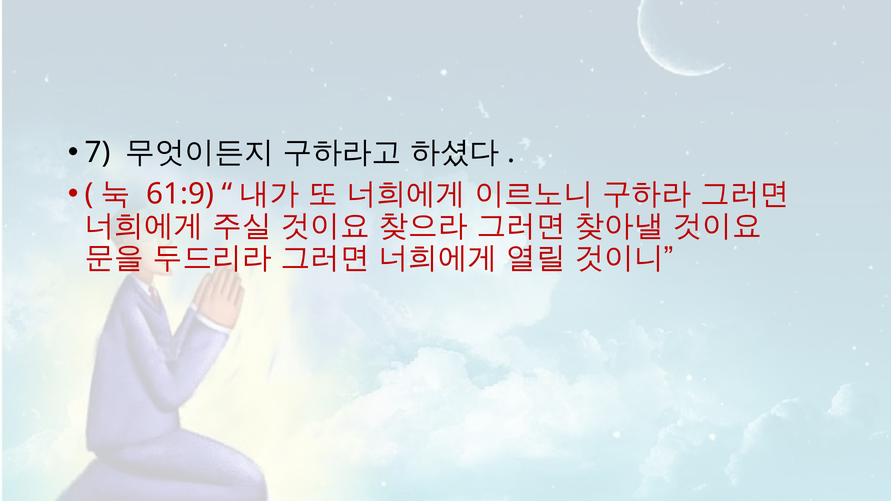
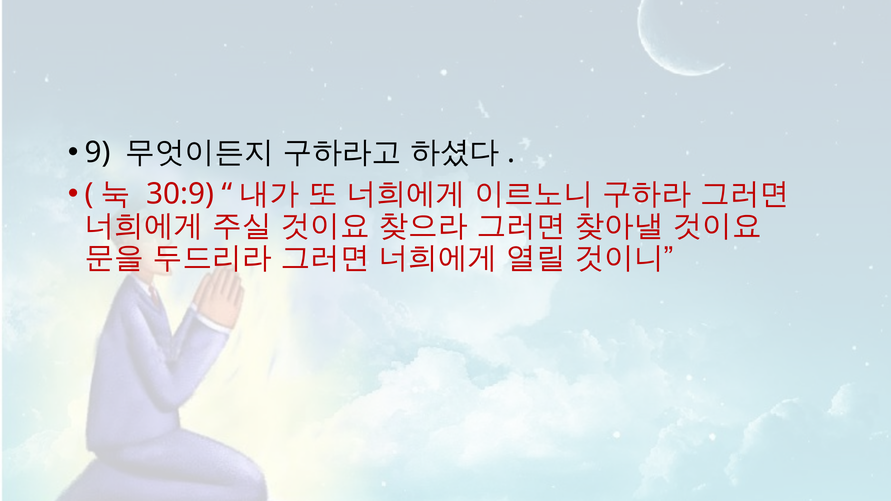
7: 7 -> 9
61:9: 61:9 -> 30:9
